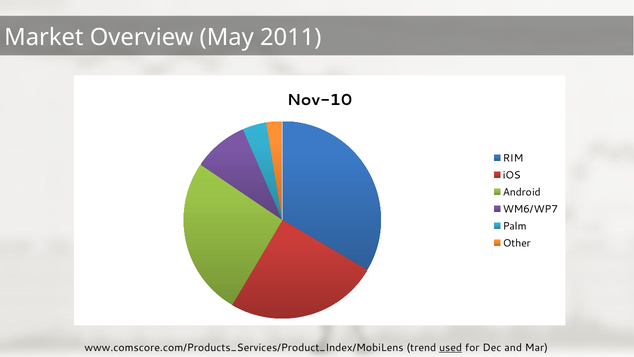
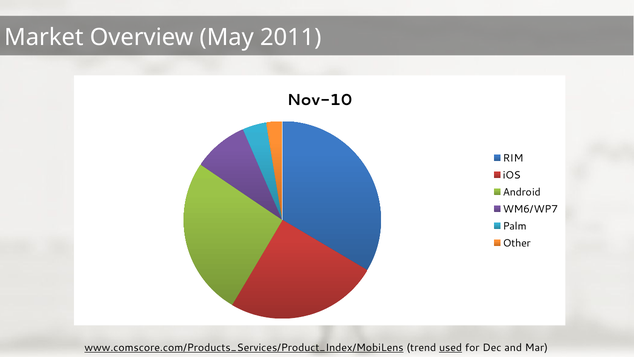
www.comscore.com/Products_Services/Product_Index/MobiLens underline: none -> present
